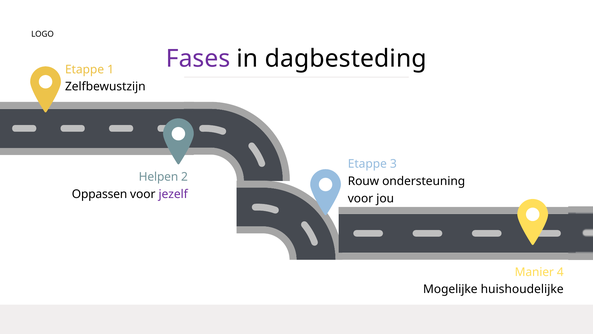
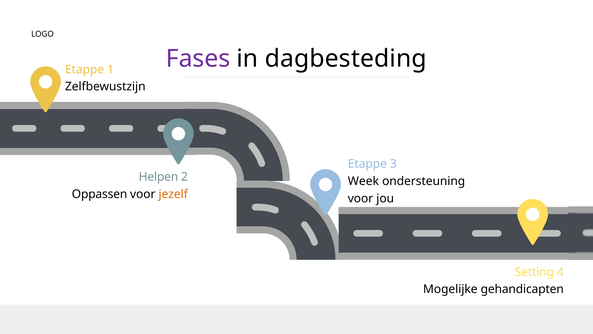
Rouw: Rouw -> Week
jezelf colour: purple -> orange
Manier: Manier -> Setting
huishoudelijke: huishoudelijke -> gehandicapten
